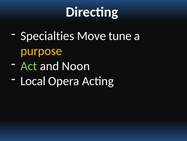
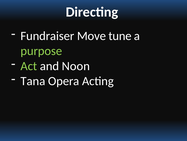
Specialties: Specialties -> Fundraiser
purpose colour: yellow -> light green
Local: Local -> Tana
